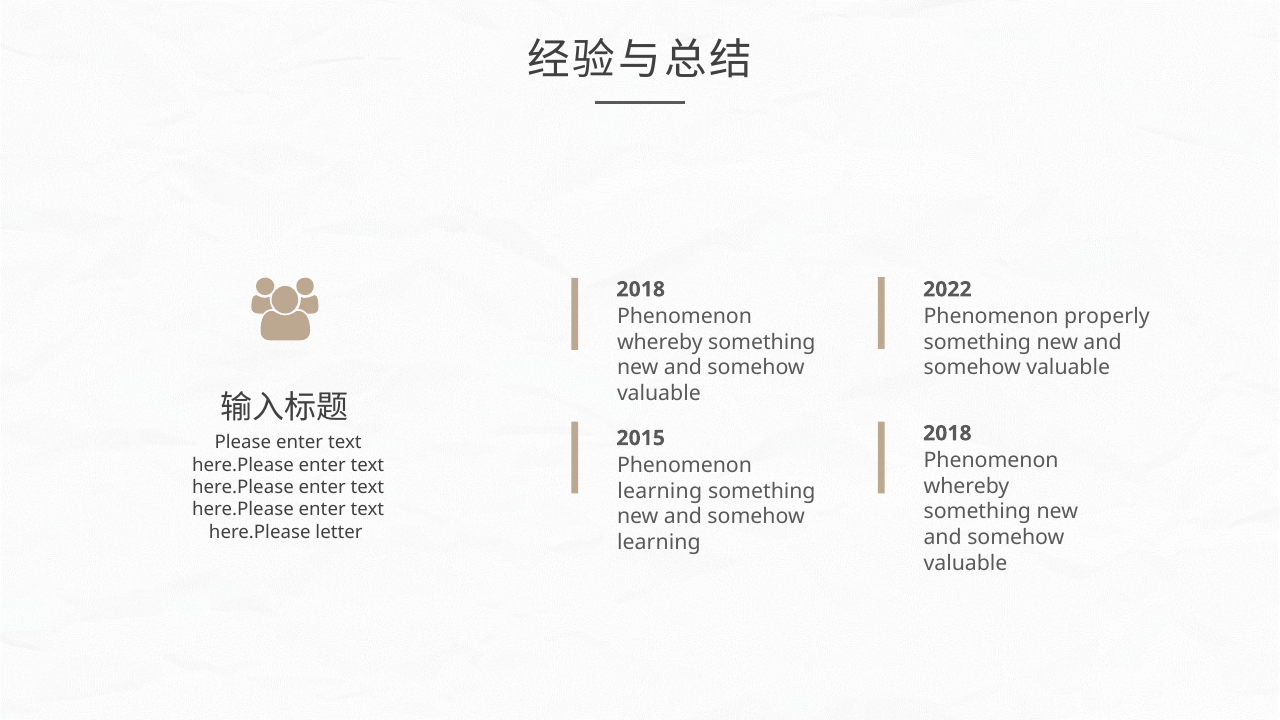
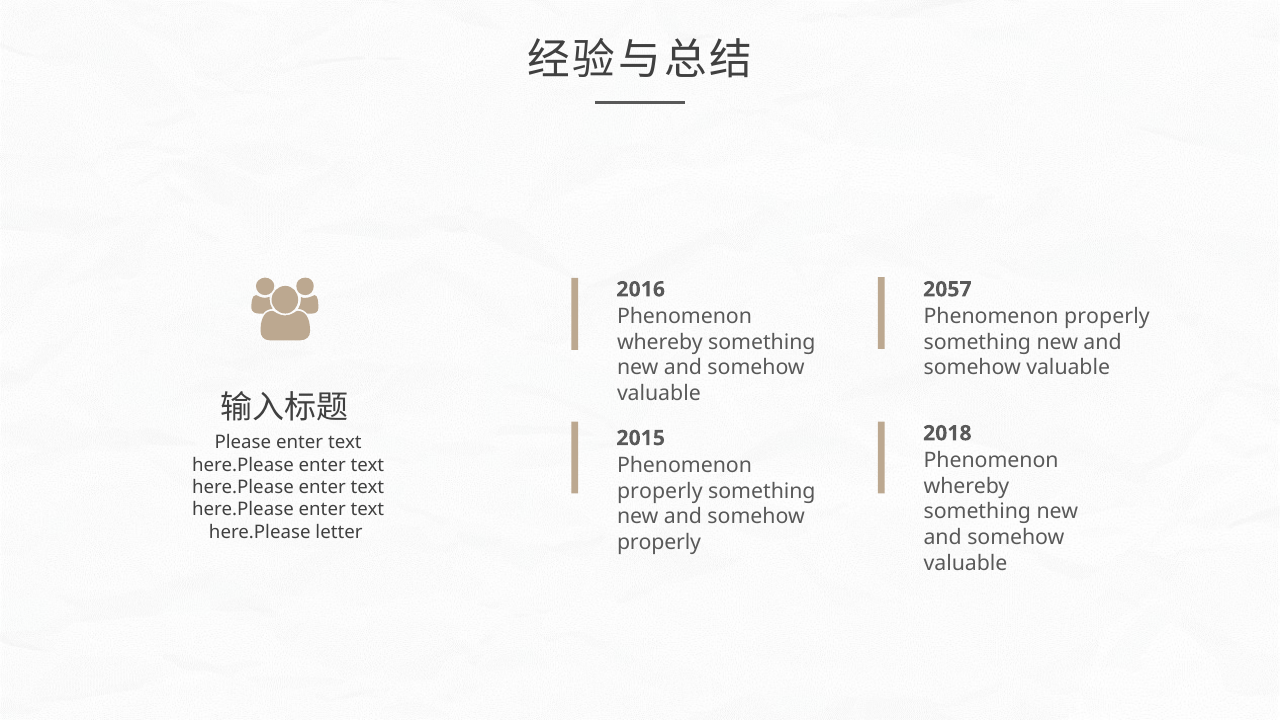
2018 at (641, 289): 2018 -> 2016
2022: 2022 -> 2057
learning at (660, 491): learning -> properly
learning at (659, 542): learning -> properly
